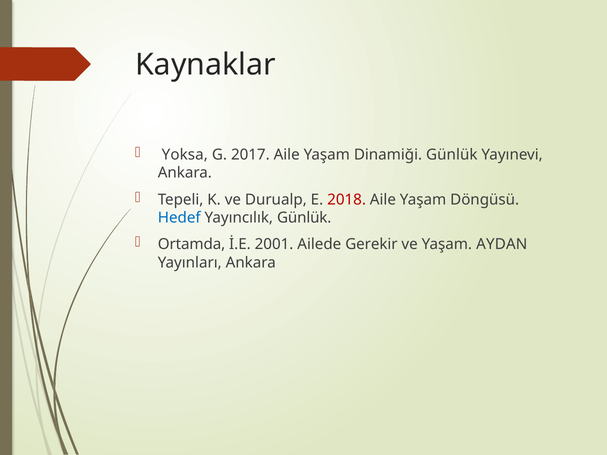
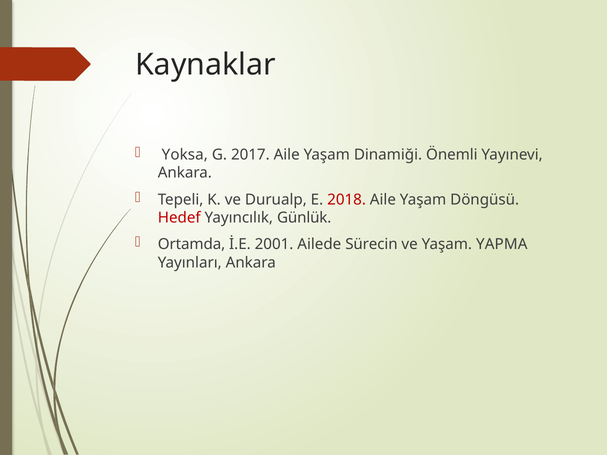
Dinamiği Günlük: Günlük -> Önemli
Hedef colour: blue -> red
Gerekir: Gerekir -> Sürecin
AYDAN: AYDAN -> YAPMA
